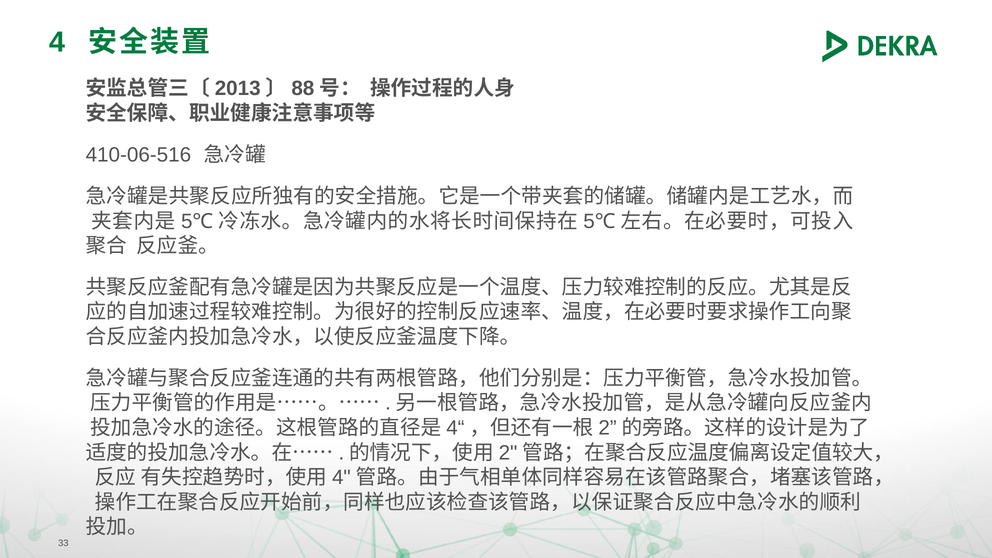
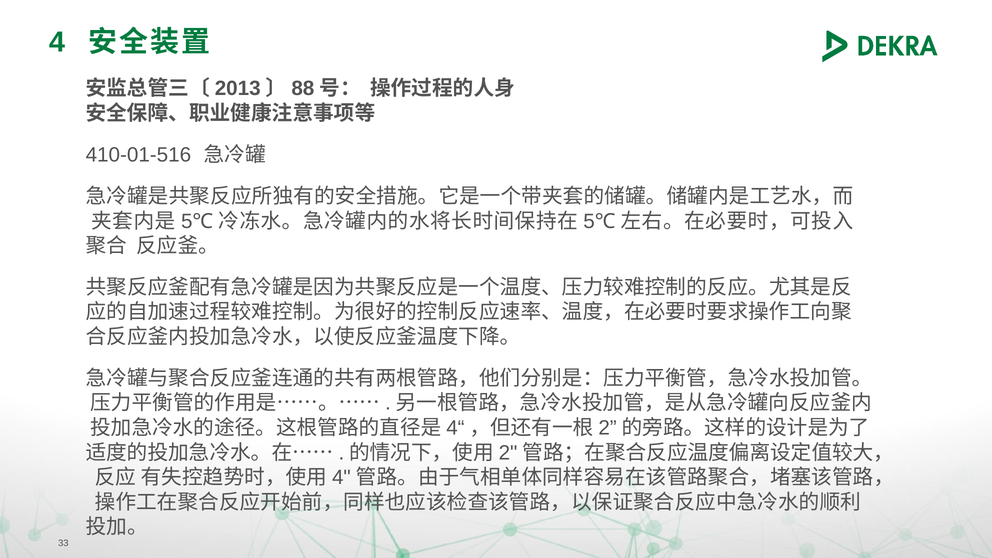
410-06-516: 410-06-516 -> 410-01-516
